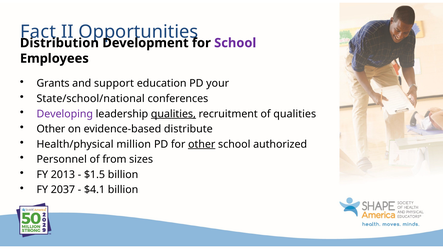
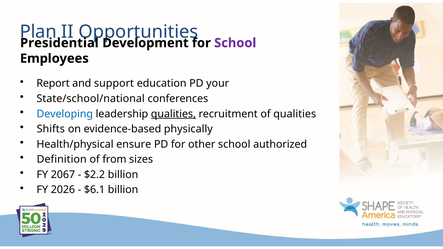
Fact: Fact -> Plan
Distribution: Distribution -> Presidential
Grants: Grants -> Report
Developing colour: purple -> blue
Other at (51, 129): Other -> Shifts
distribute: distribute -> physically
million: million -> ensure
other at (202, 144) underline: present -> none
Personnel: Personnel -> Definition
2013: 2013 -> 2067
$1.5: $1.5 -> $2.2
2037: 2037 -> 2026
$4.1: $4.1 -> $6.1
